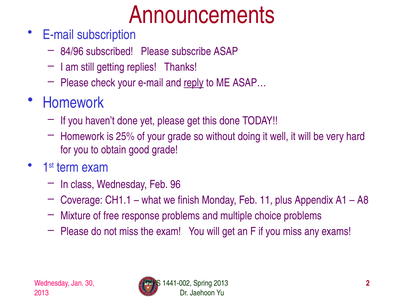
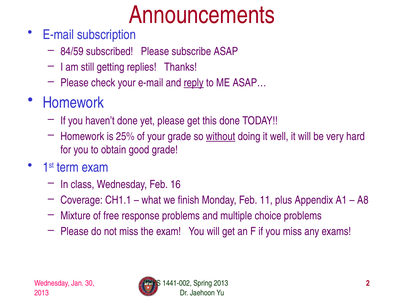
84/96: 84/96 -> 84/59
without underline: none -> present
96: 96 -> 16
